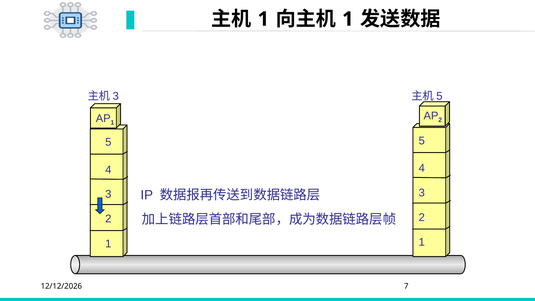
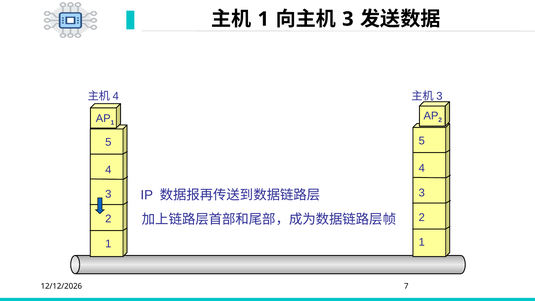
1 at (348, 19): 1 -> 3
3 at (116, 96): 3 -> 4
5 at (439, 96): 5 -> 3
